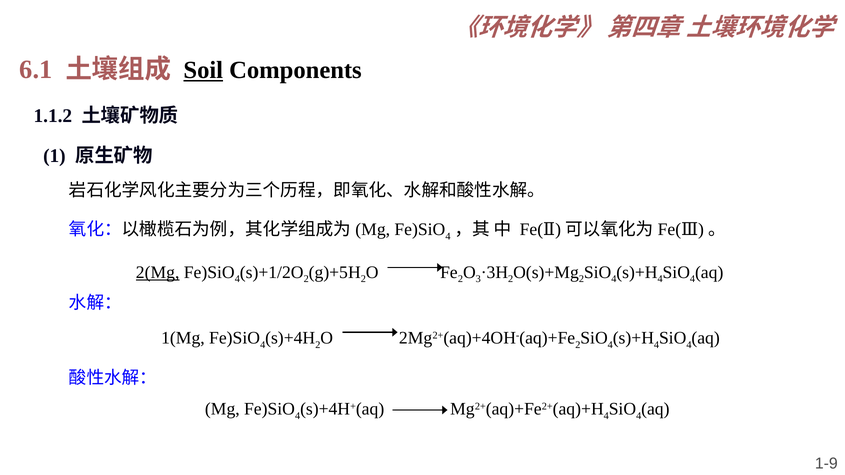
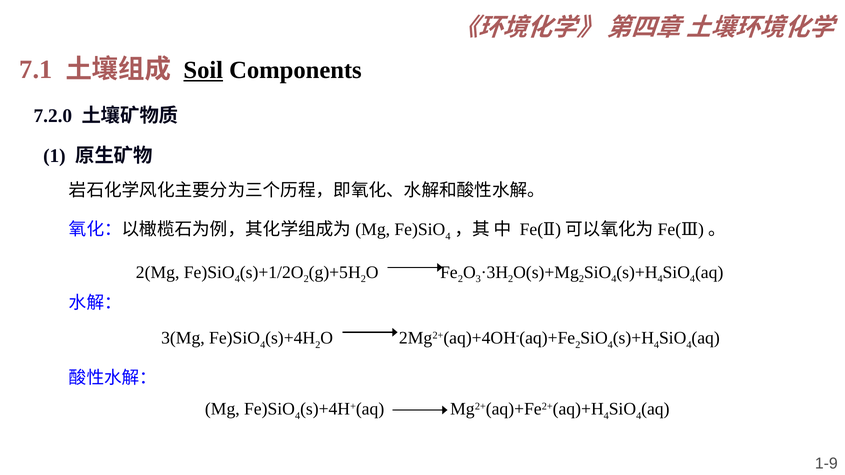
6.1: 6.1 -> 7.1
1.1.2: 1.1.2 -> 7.2.0
2(Mg underline: present -> none
1(Mg: 1(Mg -> 3(Mg
